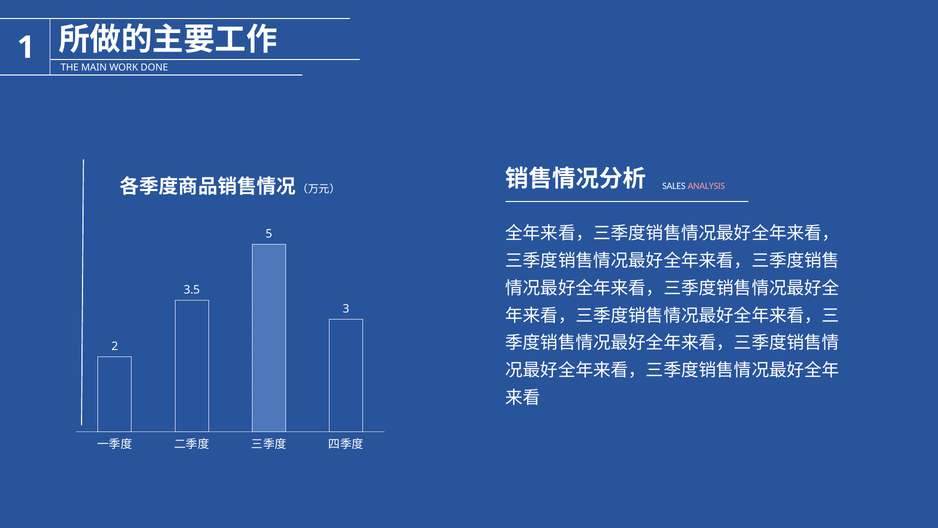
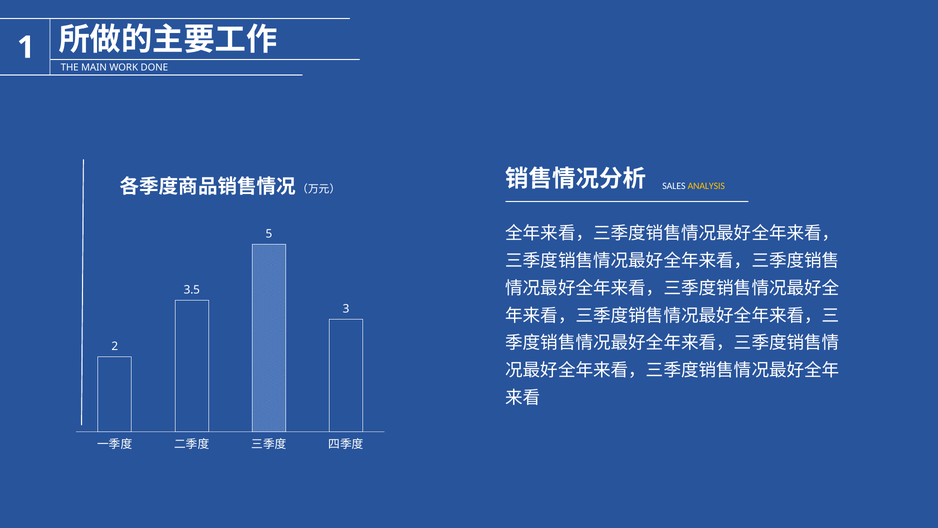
ANALYSIS colour: pink -> yellow
